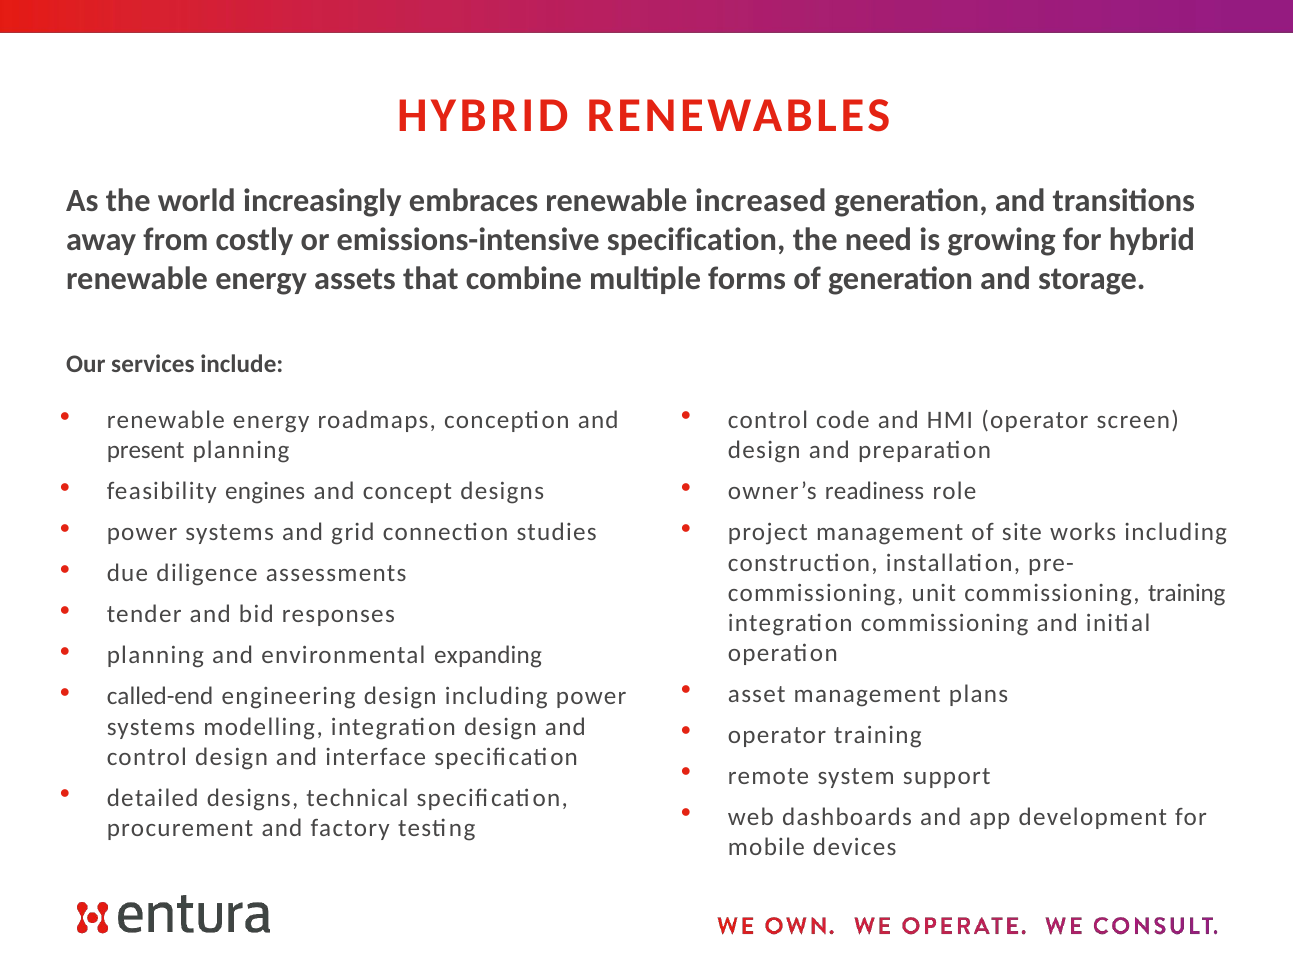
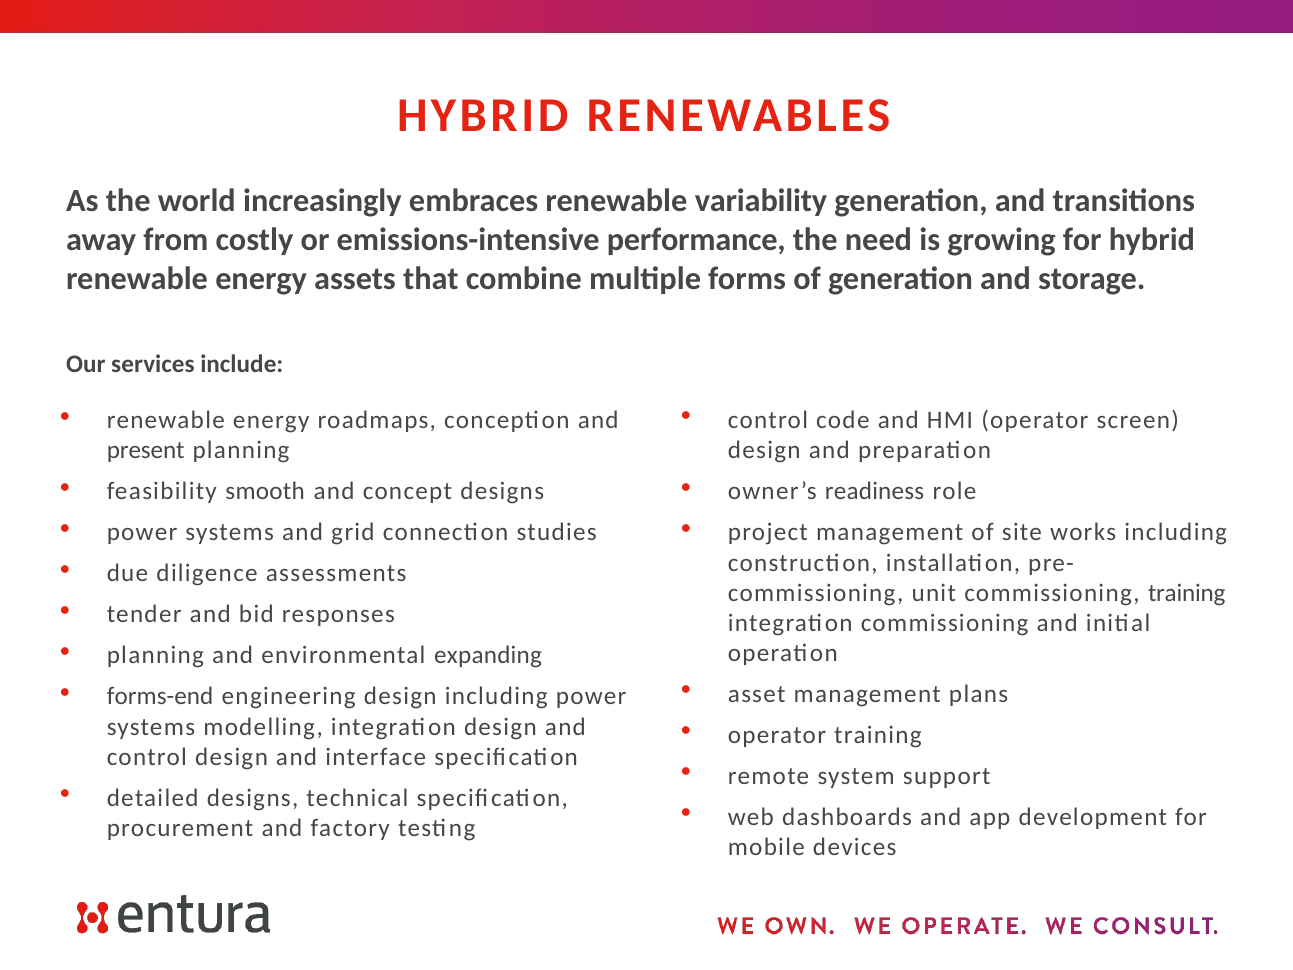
increased: increased -> variability
emissions-intensive specification: specification -> performance
engines: engines -> smooth
called-end: called-end -> forms-end
